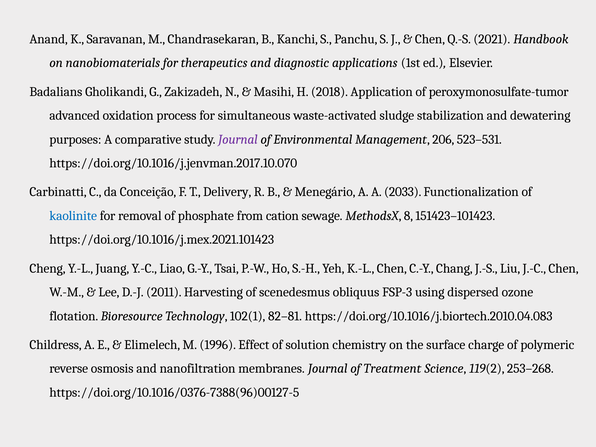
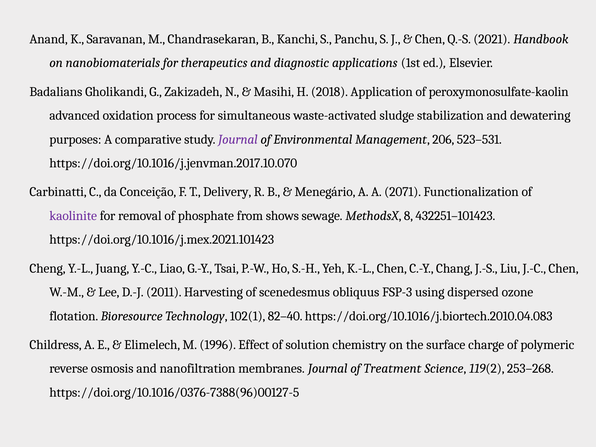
peroxymonosulfate-tumor: peroxymonosulfate-tumor -> peroxymonosulfate-kaolin
2033: 2033 -> 2071
kaolinite colour: blue -> purple
cation: cation -> shows
151423–101423: 151423–101423 -> 432251–101423
82–81: 82–81 -> 82–40
